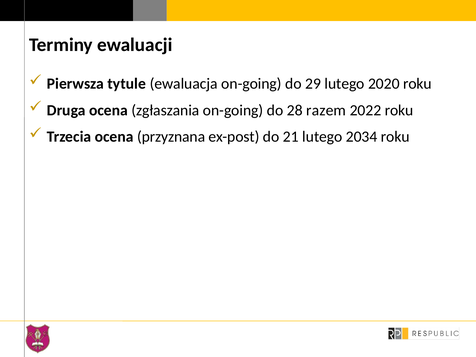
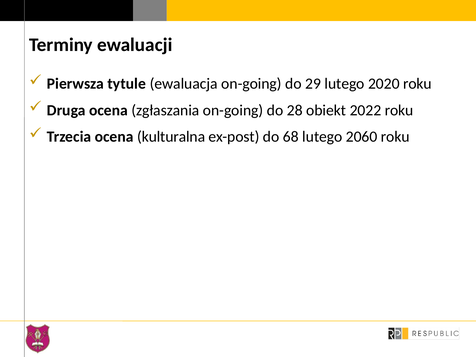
razem: razem -> obiekt
przyznana: przyznana -> kulturalna
21: 21 -> 68
2034: 2034 -> 2060
